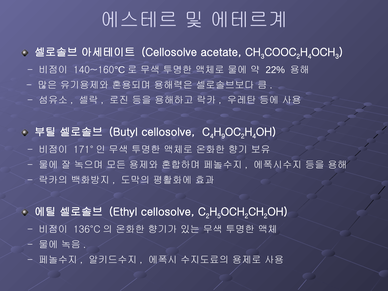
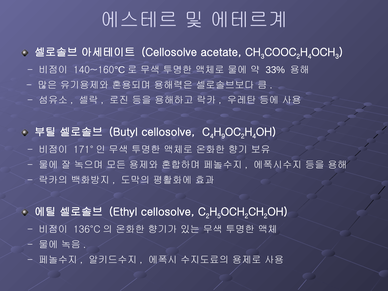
22%: 22% -> 33%
